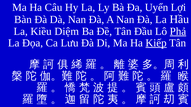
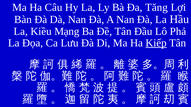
Uyển: Uyển -> Tăng
Diệm: Diệm -> Mạng
Phả underline: present -> none
